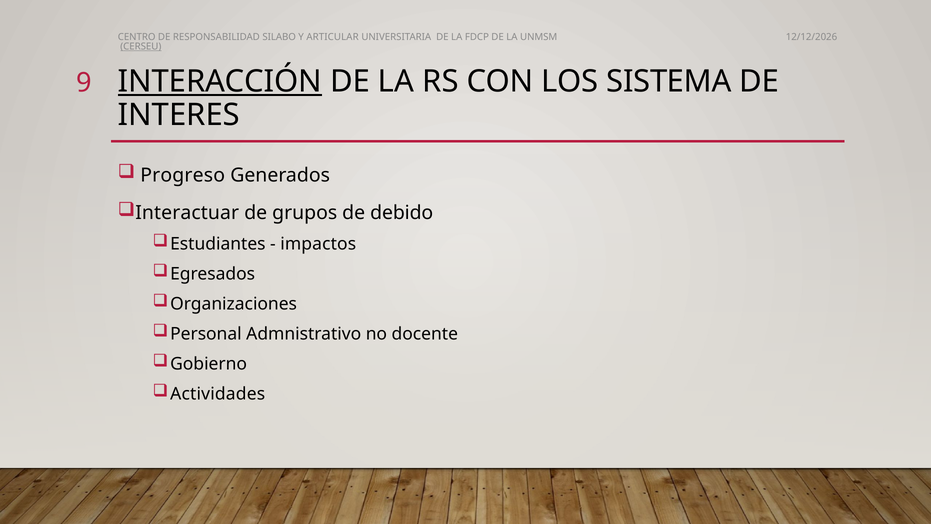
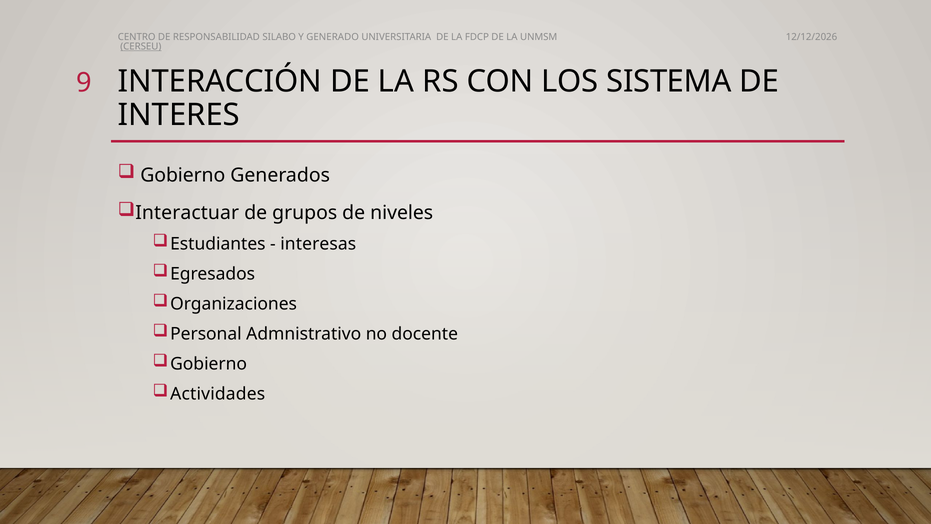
ARTICULAR: ARTICULAR -> GENERADO
INTERACCIÓN underline: present -> none
Progreso at (183, 175): Progreso -> Gobierno
debido: debido -> niveles
impactos: impactos -> interesas
